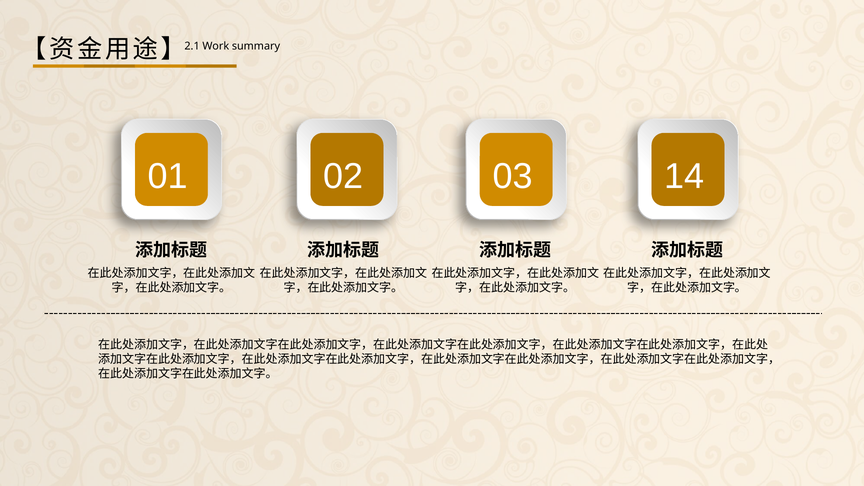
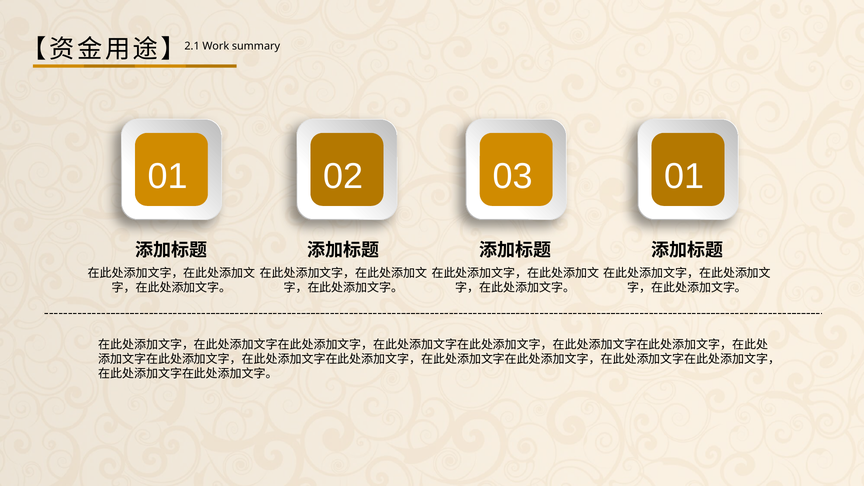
03 14: 14 -> 01
